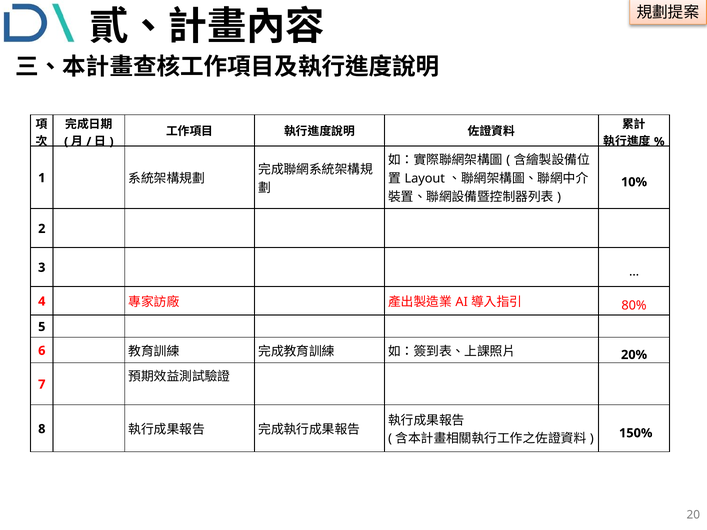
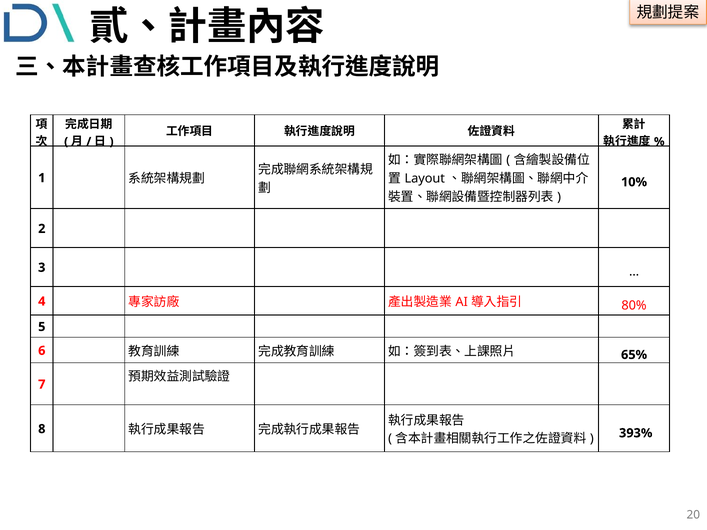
20%: 20% -> 65%
150%: 150% -> 393%
